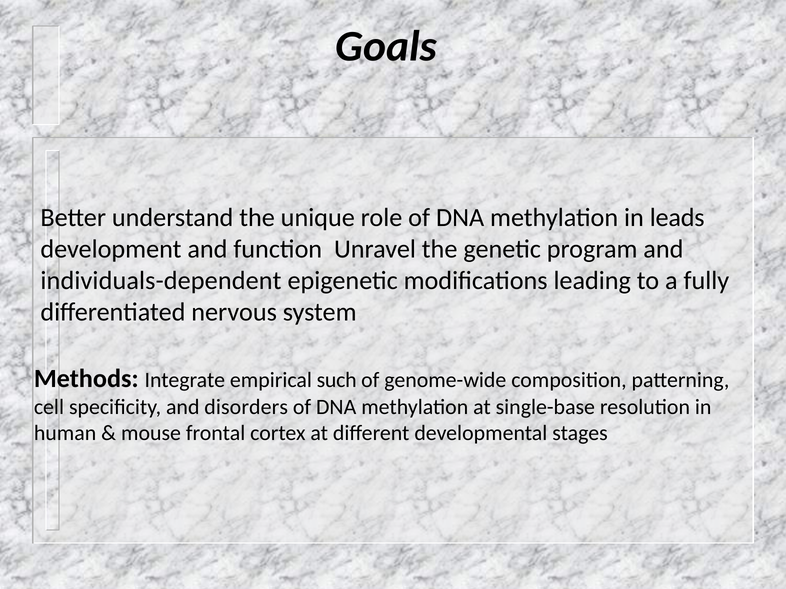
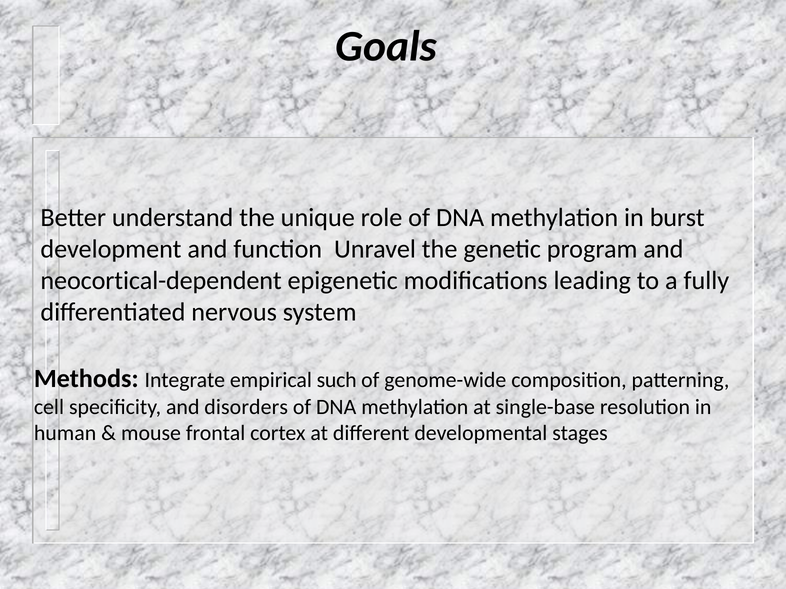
leads: leads -> burst
individuals-dependent: individuals-dependent -> neocortical-dependent
